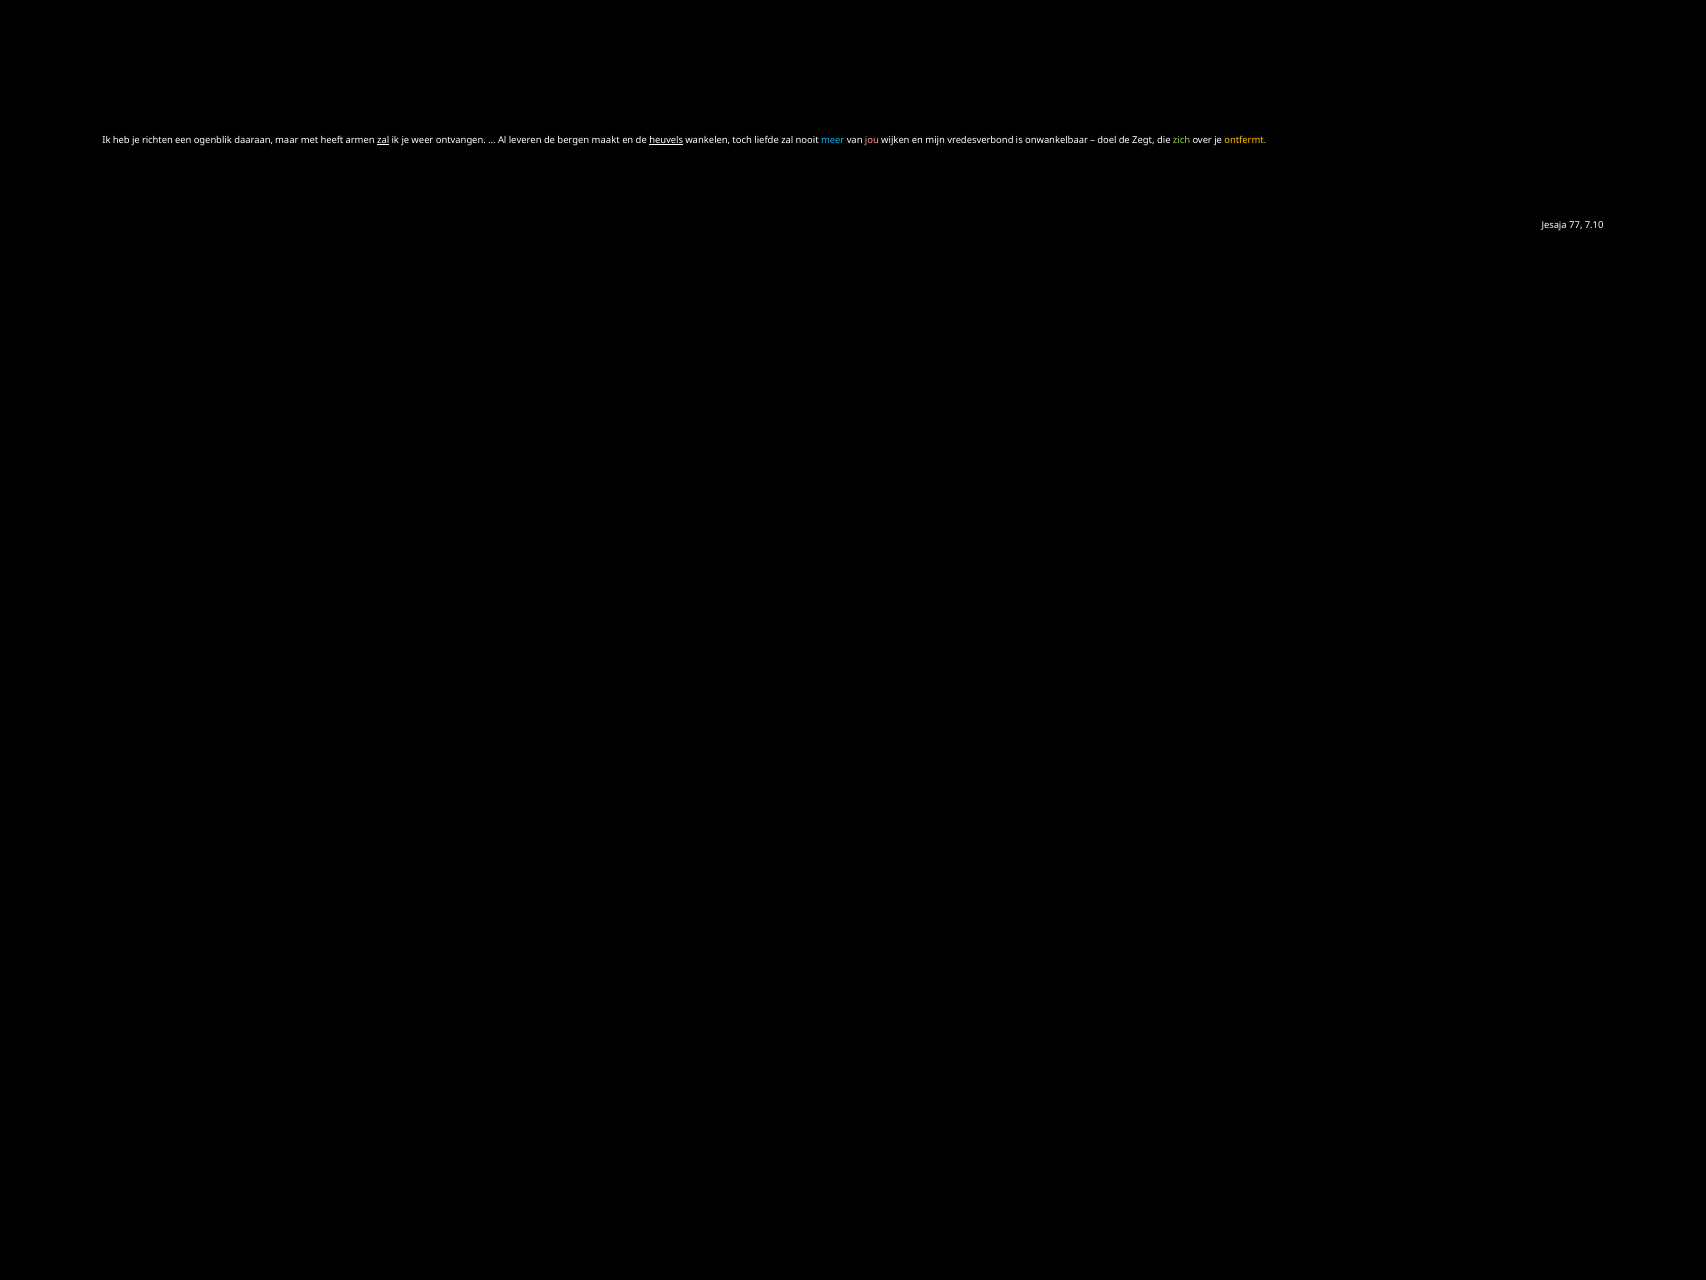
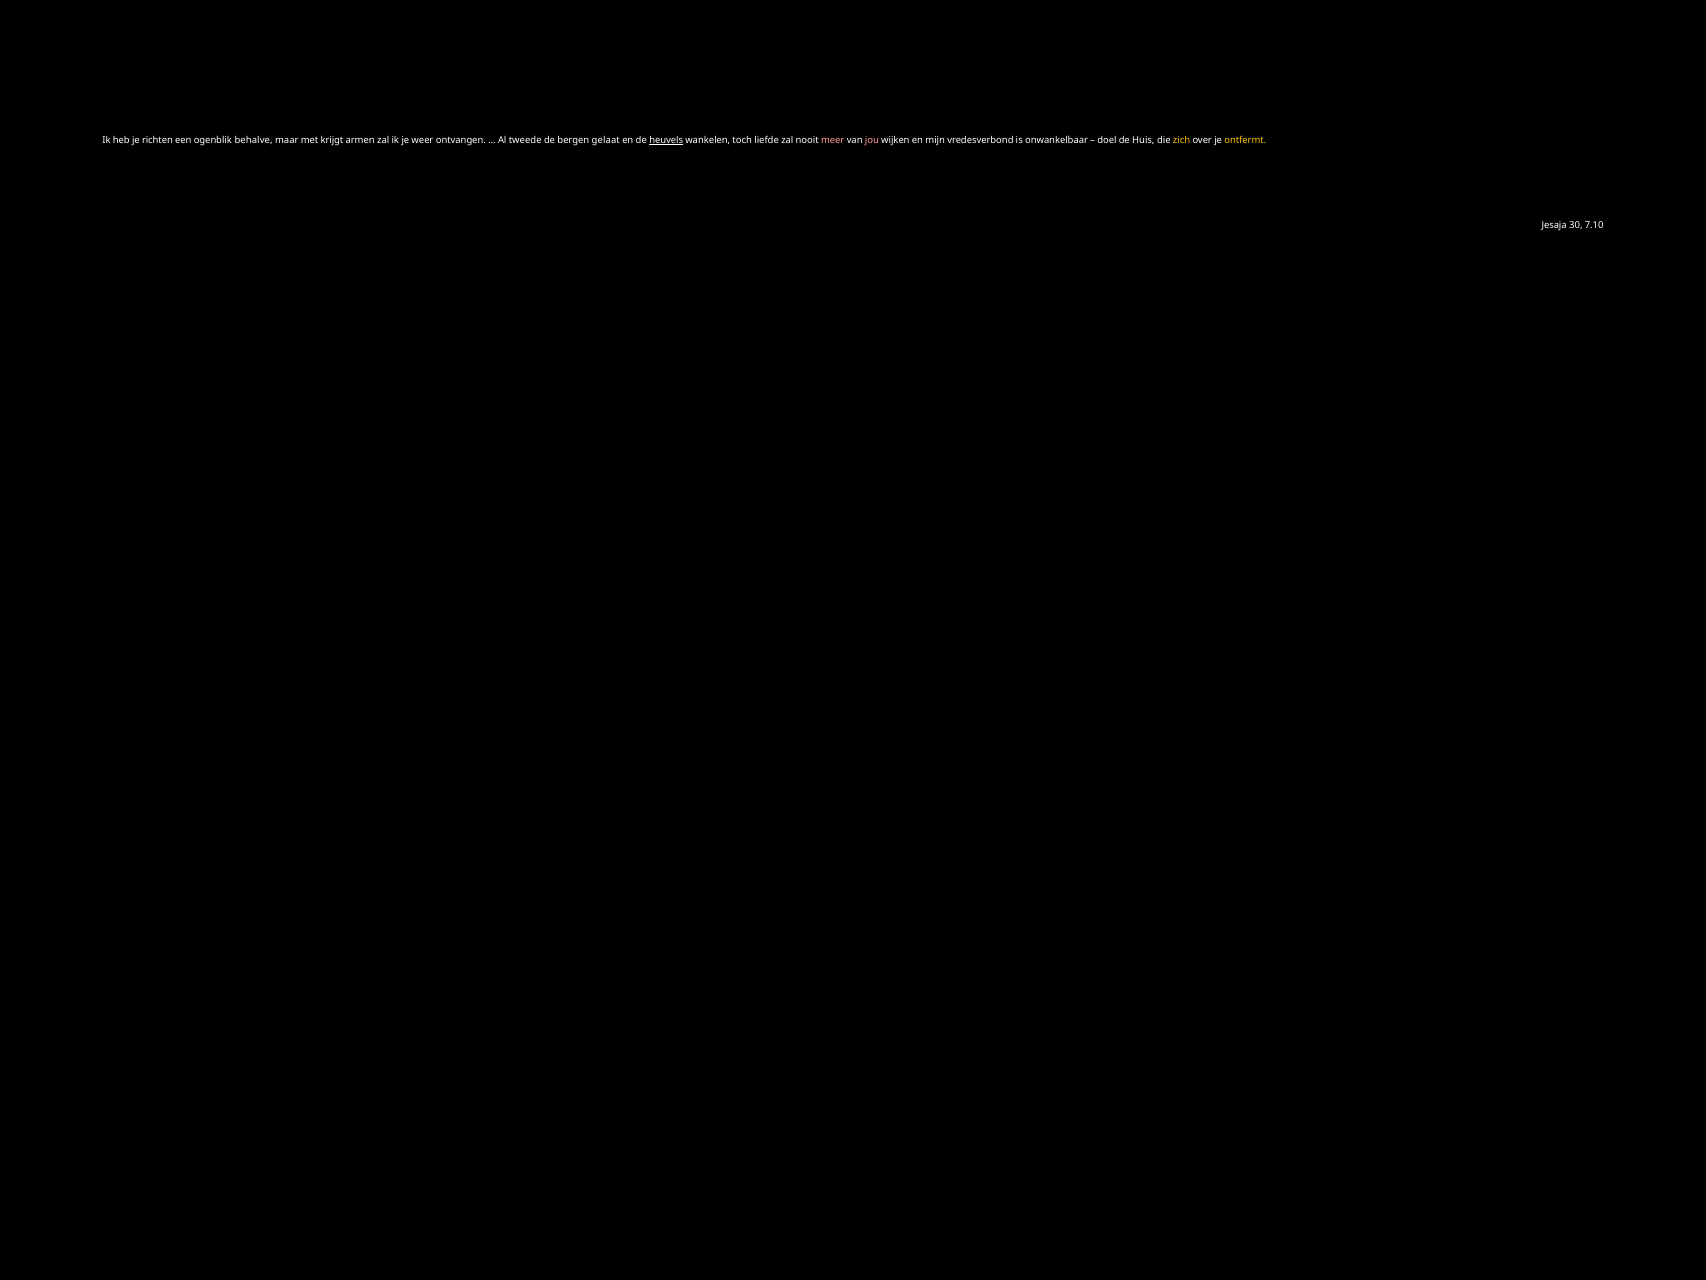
daaraan: daaraan -> behalve
heeft: heeft -> krijgt
zal at (383, 140) underline: present -> none
leveren: leveren -> tweede
maakt: maakt -> gelaat
meer colour: light blue -> pink
Zegt: Zegt -> Huis
zich colour: light green -> yellow
77: 77 -> 30
